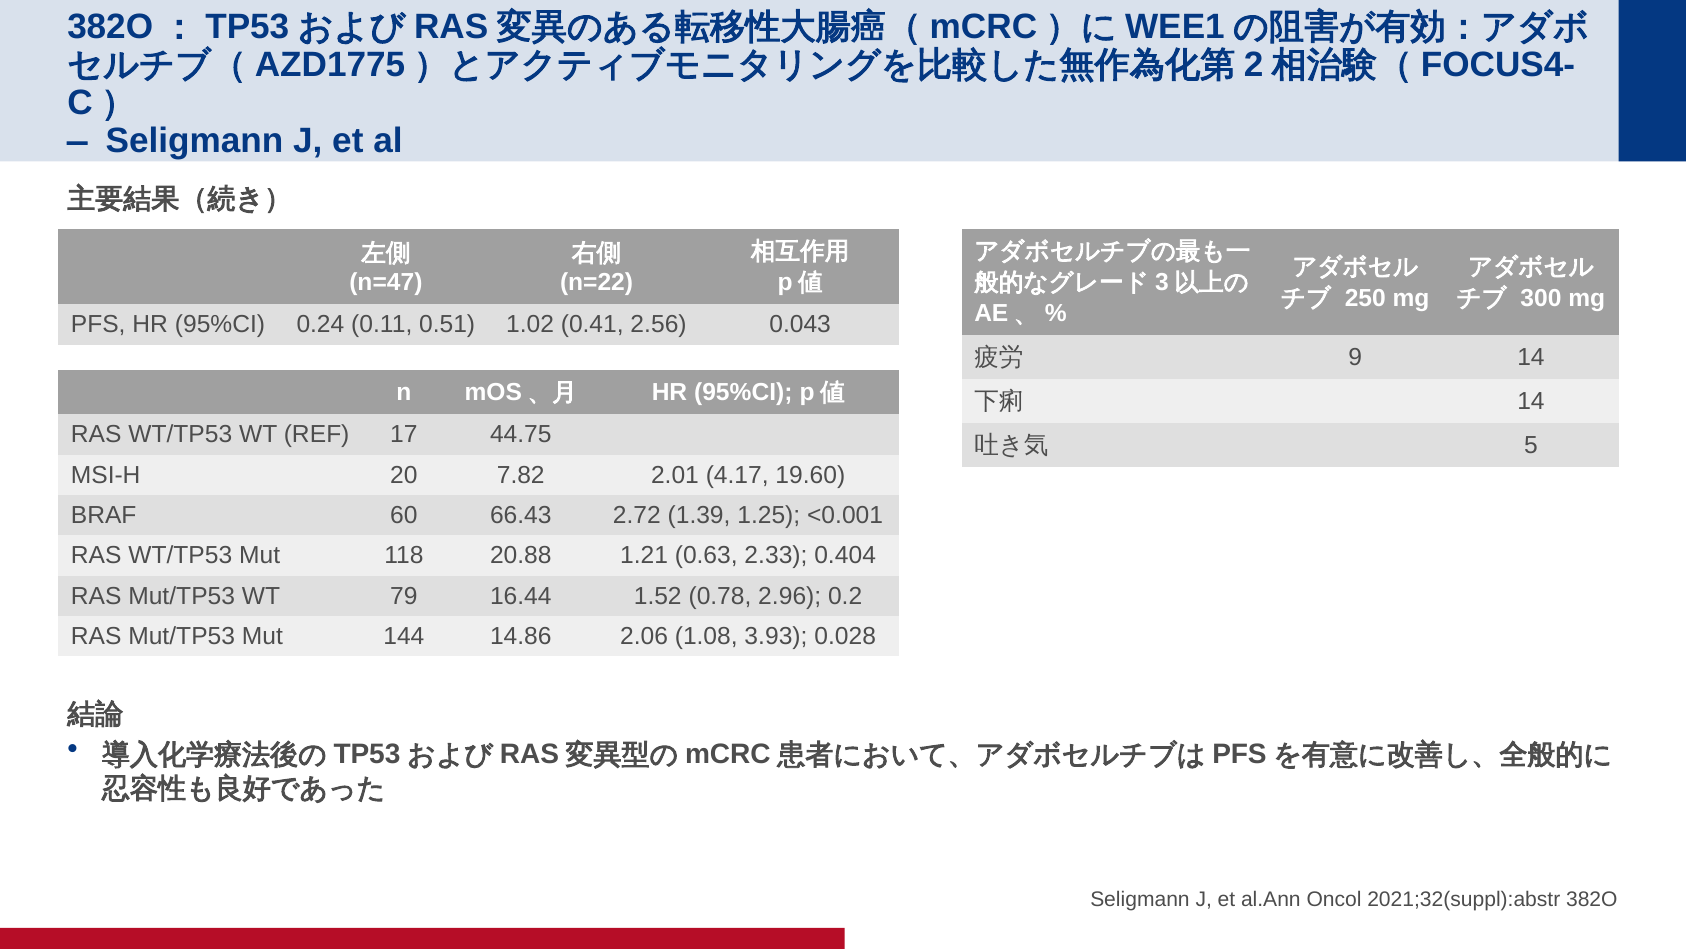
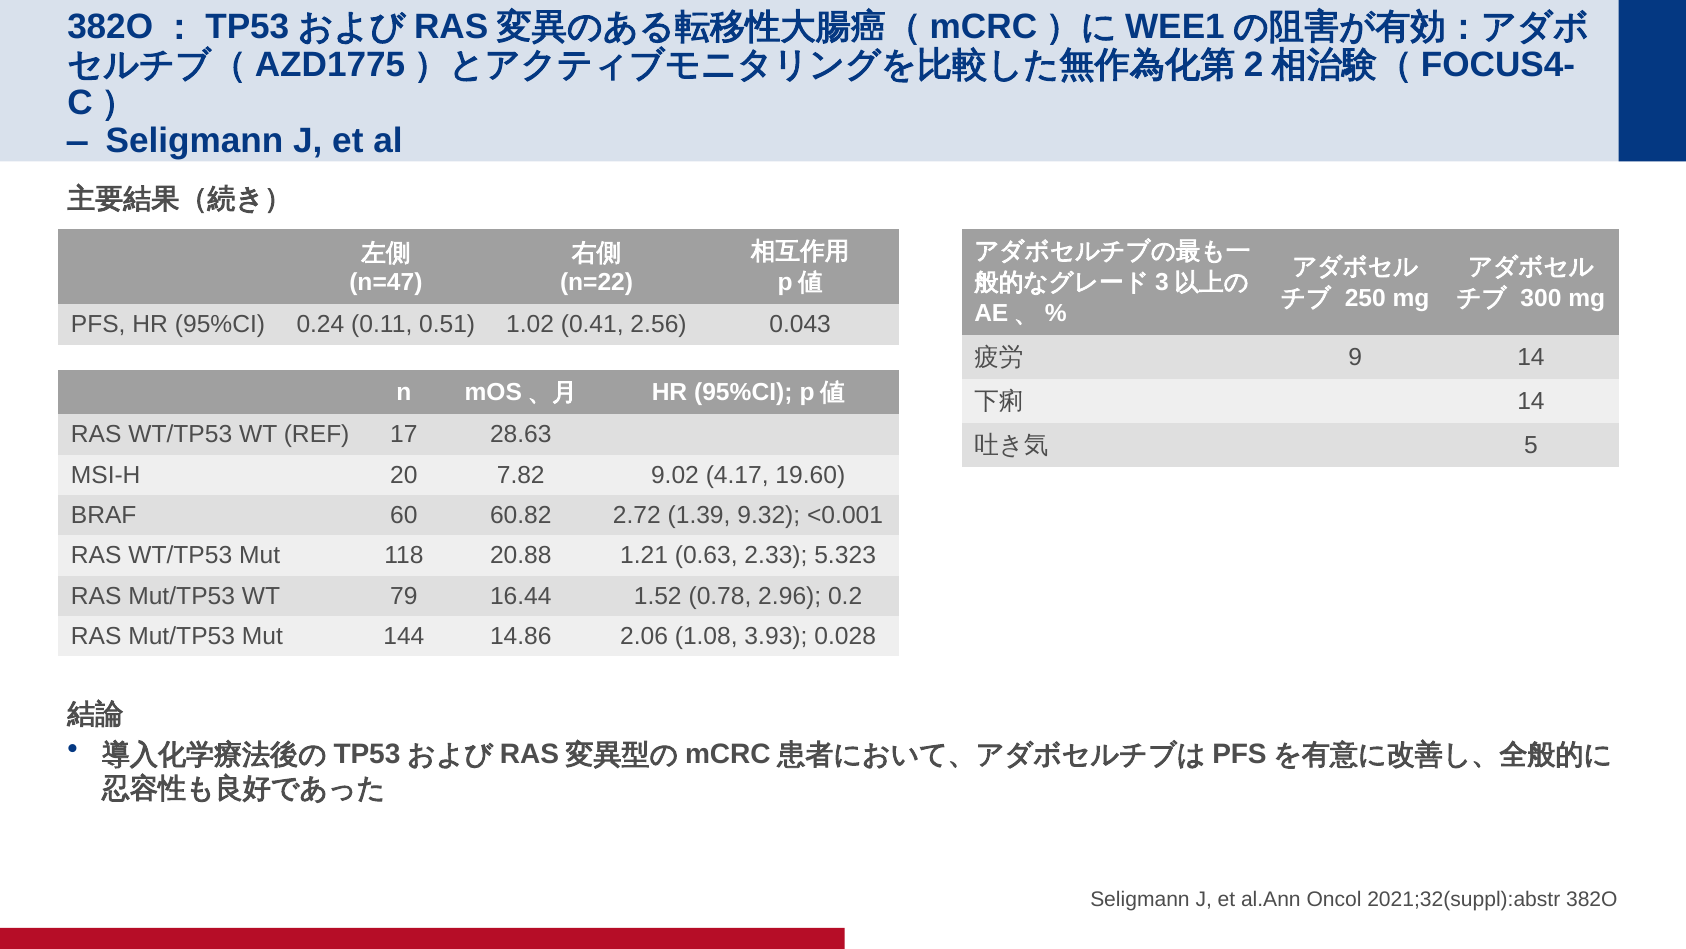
44.75: 44.75 -> 28.63
2.01: 2.01 -> 9.02
66.43: 66.43 -> 60.82
1.25: 1.25 -> 9.32
0.404: 0.404 -> 5.323
